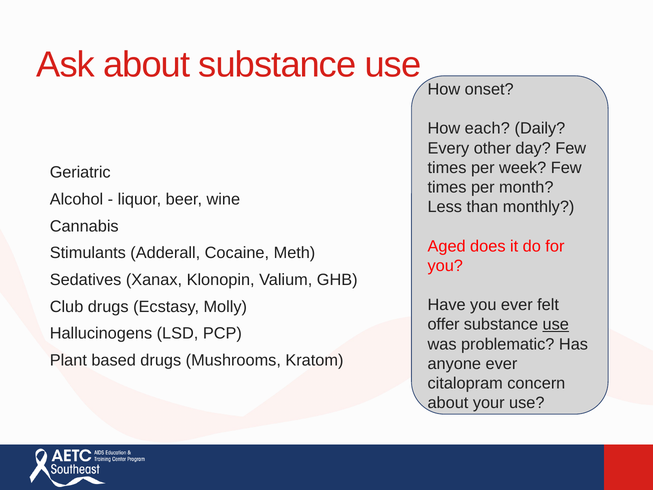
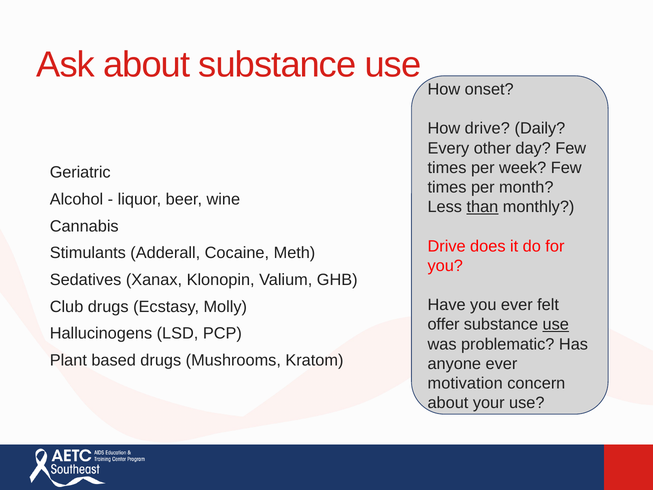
How each: each -> drive
than underline: none -> present
Aged at (447, 246): Aged -> Drive
citalopram: citalopram -> motivation
